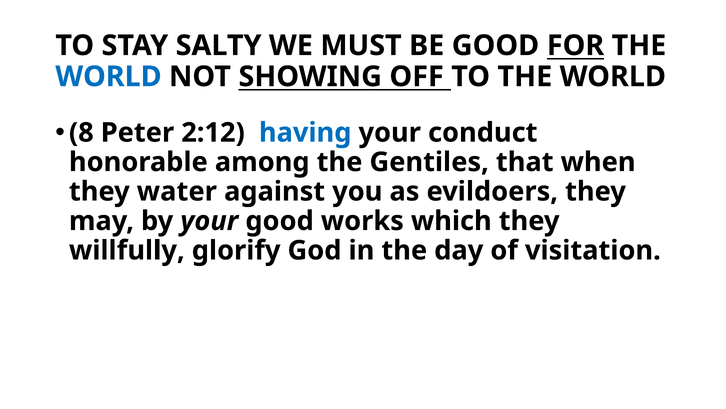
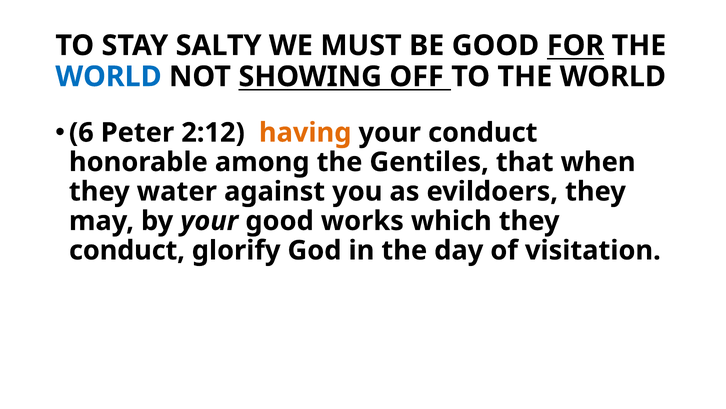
8: 8 -> 6
having colour: blue -> orange
willfully at (127, 250): willfully -> conduct
